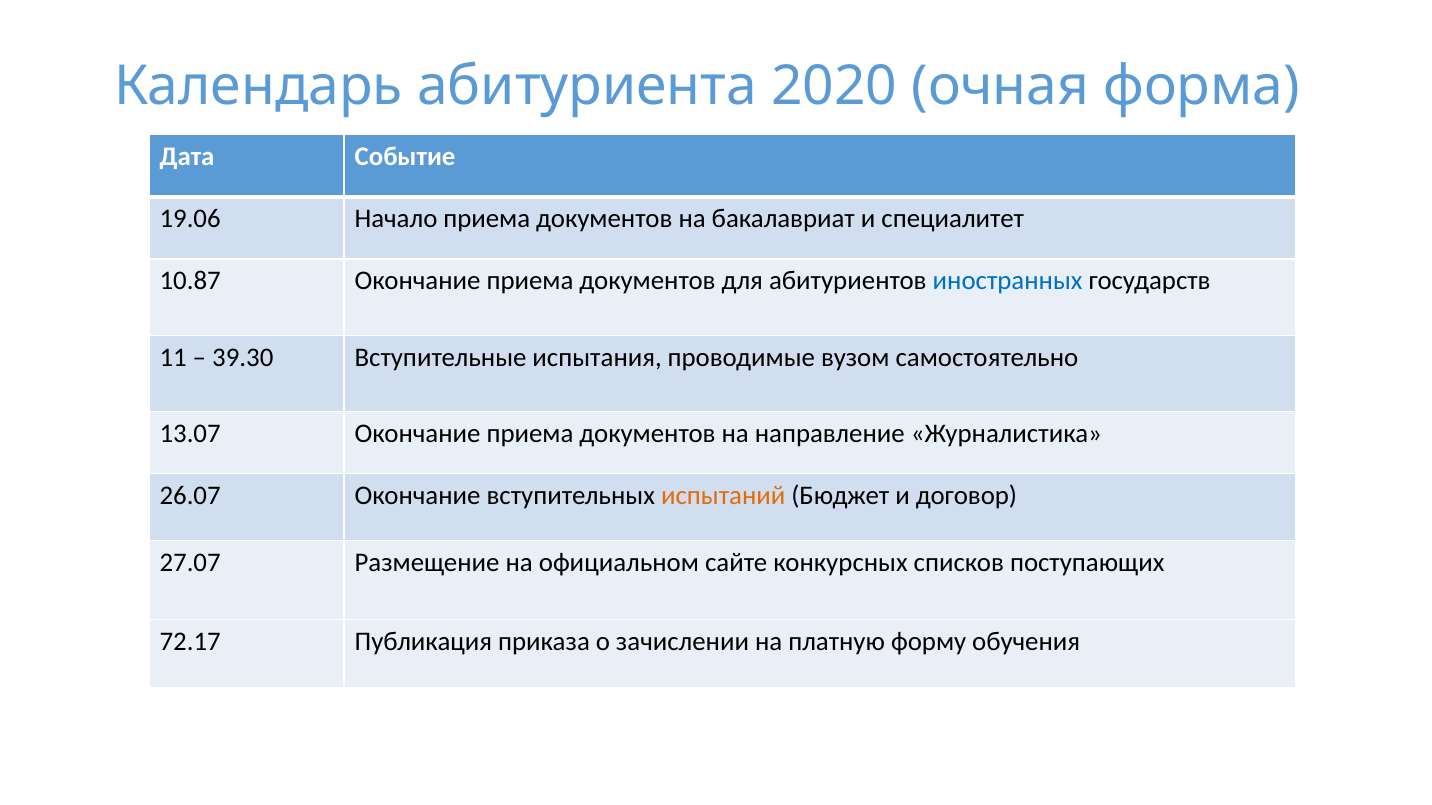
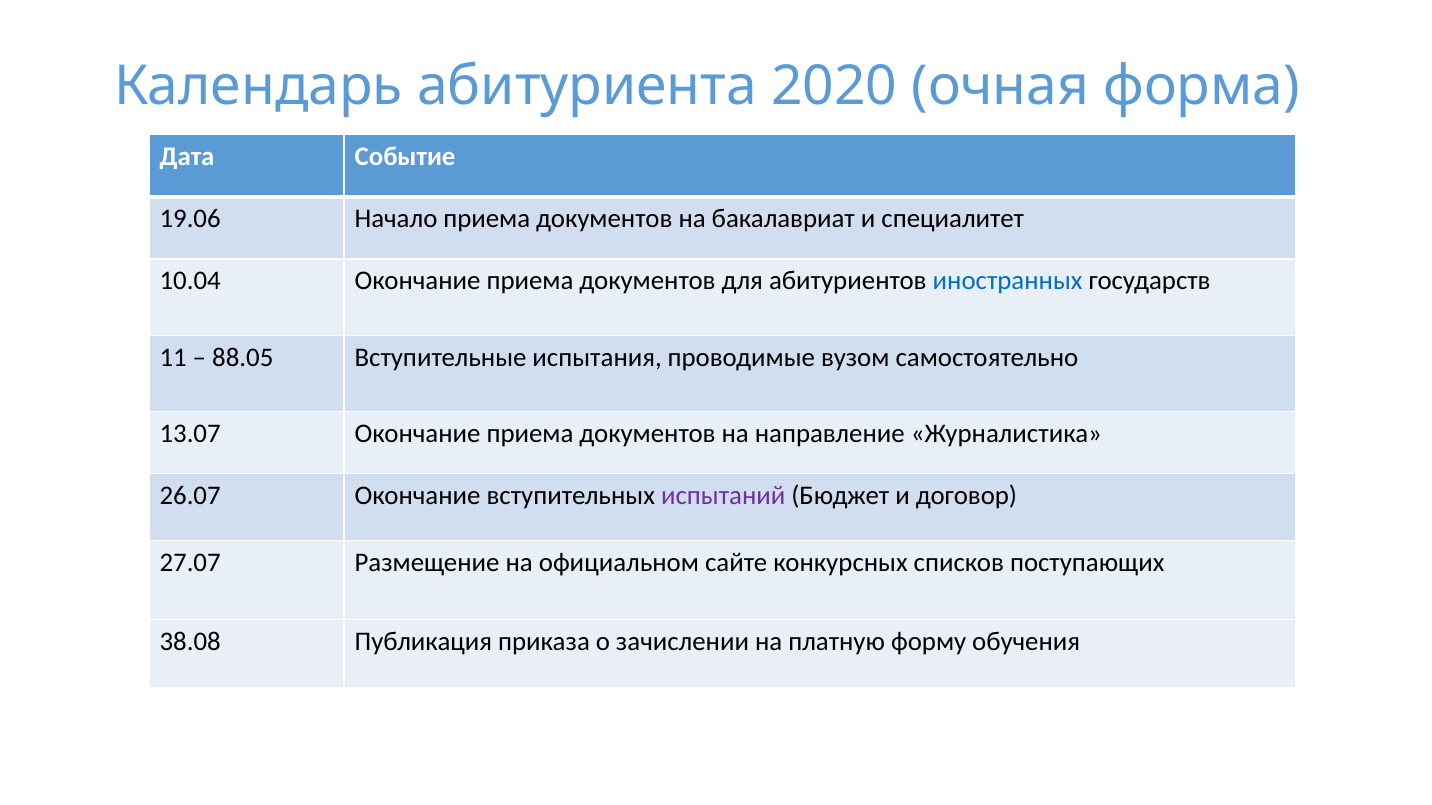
10.87: 10.87 -> 10.04
39.30: 39.30 -> 88.05
испытаний colour: orange -> purple
72.17: 72.17 -> 38.08
